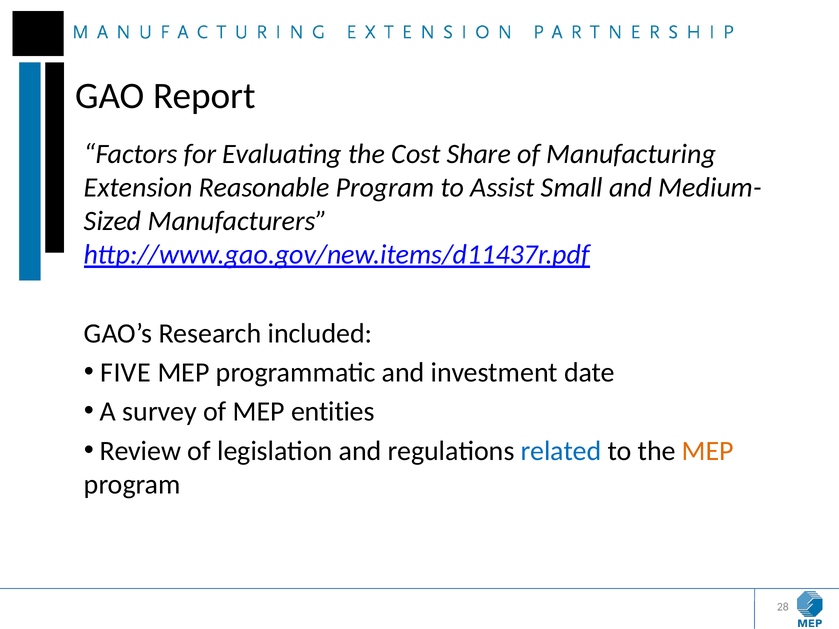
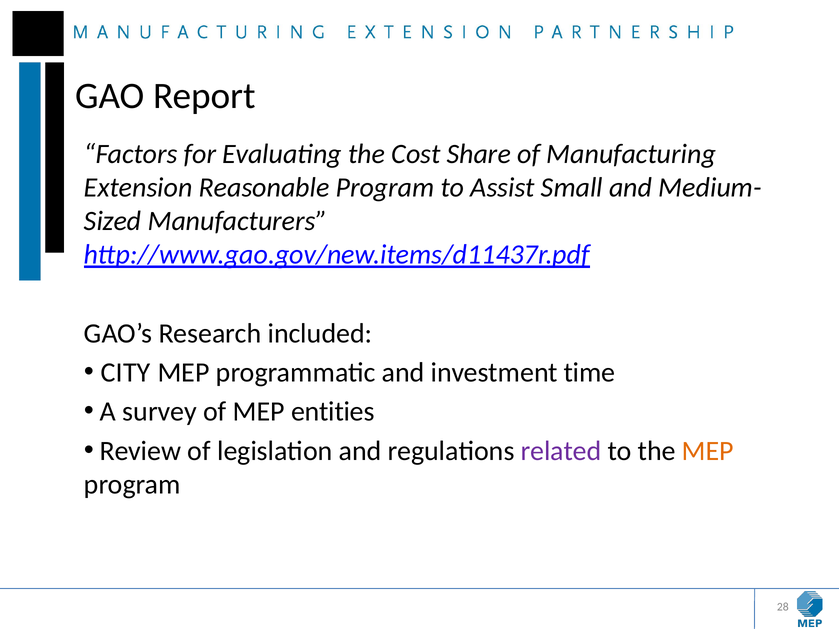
FIVE: FIVE -> CITY
date: date -> time
related colour: blue -> purple
